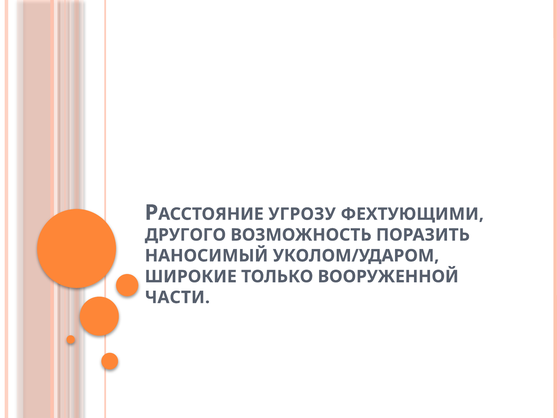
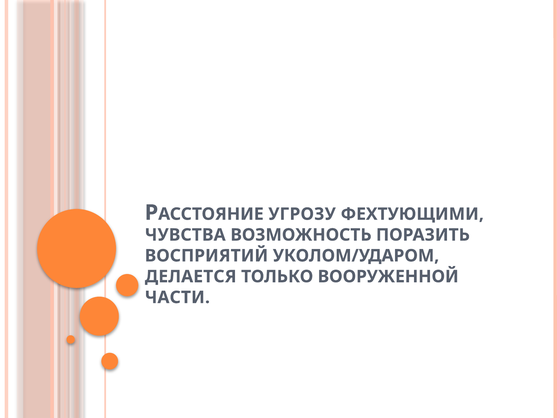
ДРУГОГО: ДРУГОГО -> ЧУВСТВА
НАНОСИМЫЙ: НАНОСИМЫЙ -> ВОСПРИЯТИЙ
ШИРОКИЕ: ШИРОКИЕ -> ДЕЛАЕТСЯ
